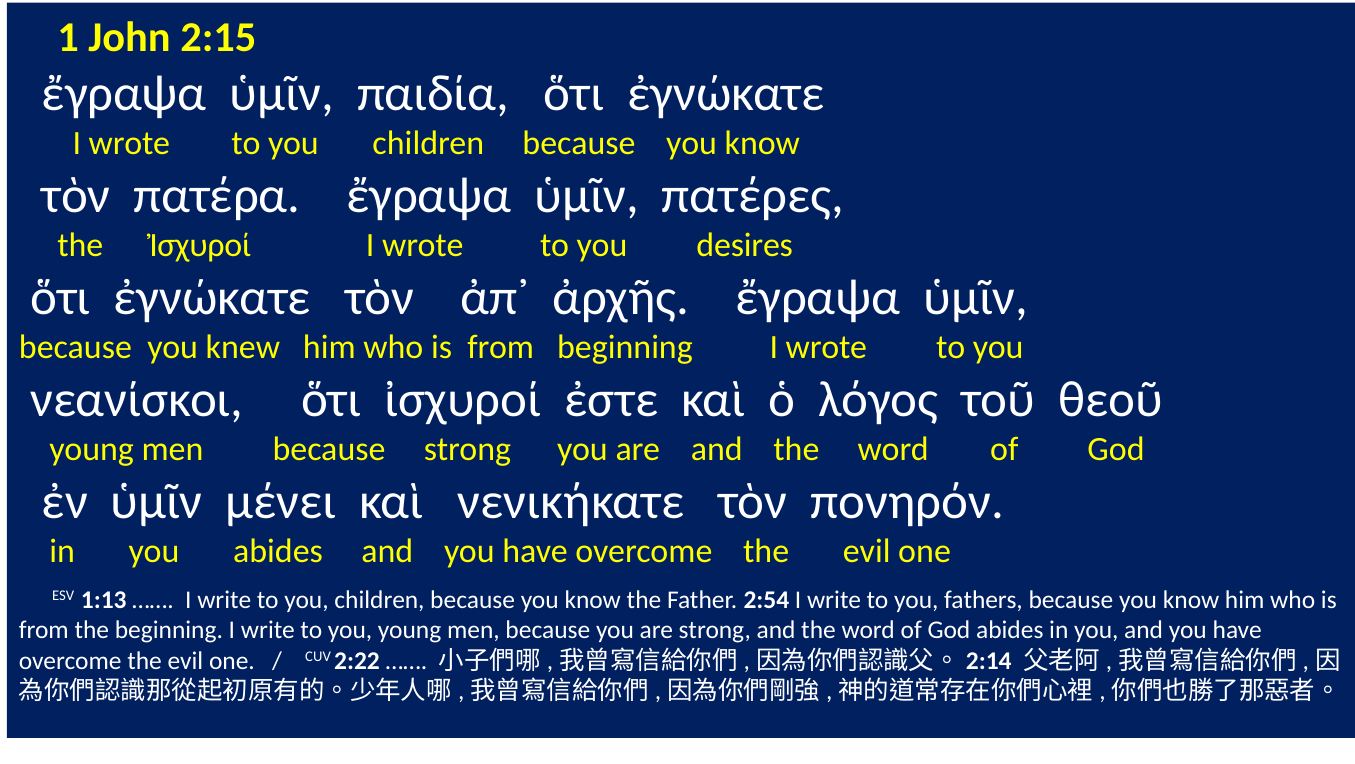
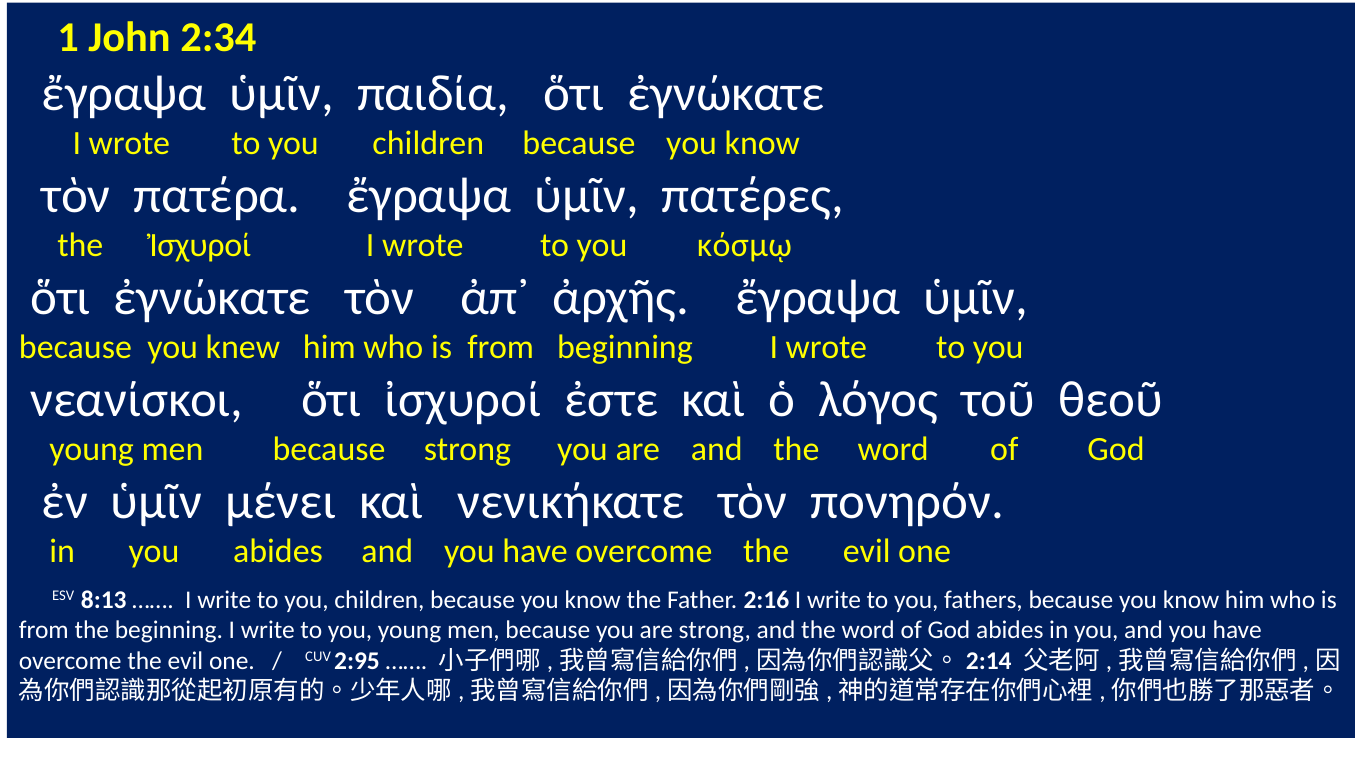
2:15: 2:15 -> 2:34
desires: desires -> κόσμῳ
1:13: 1:13 -> 8:13
2:54: 2:54 -> 2:16
2:22: 2:22 -> 2:95
